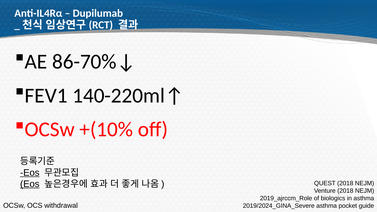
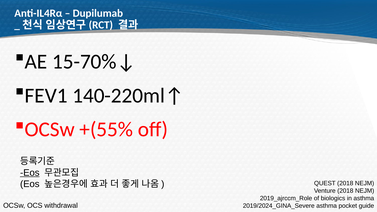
86-70%↓: 86-70%↓ -> 15-70%↓
+(10%: +(10% -> +(55%
Eos at (30, 184) underline: present -> none
